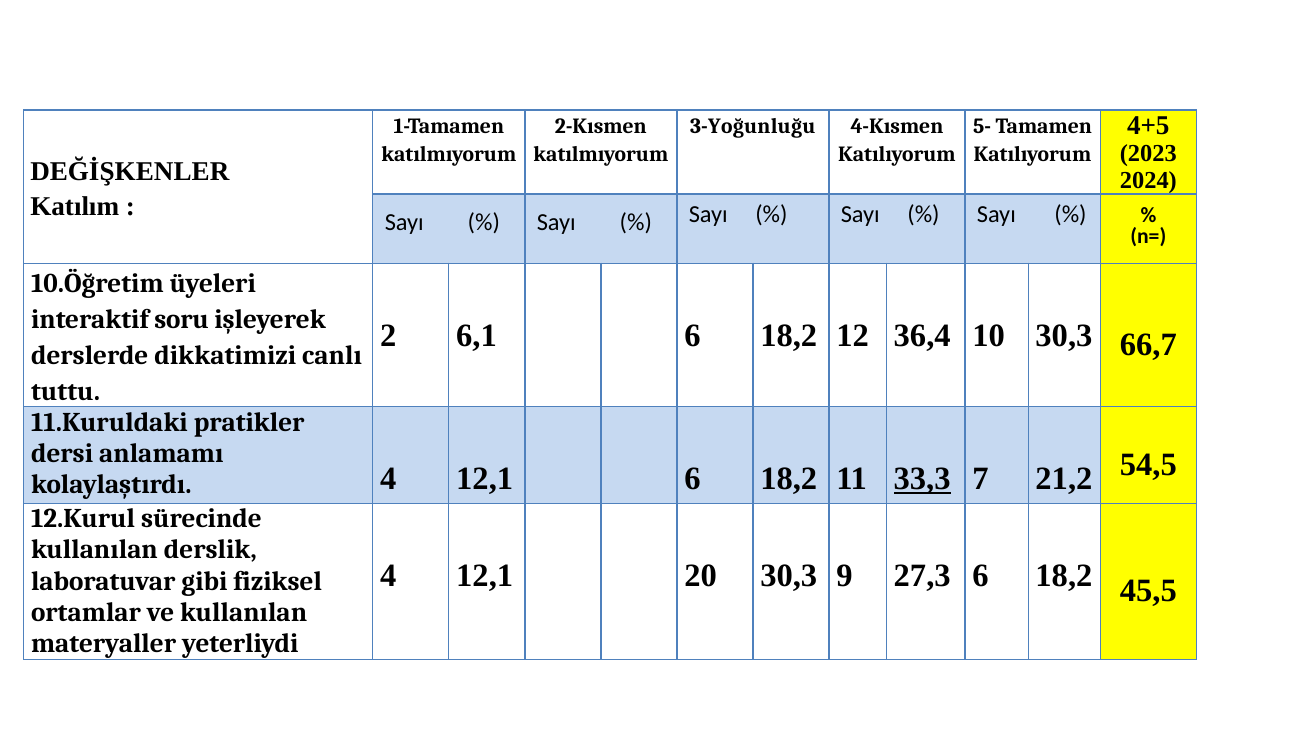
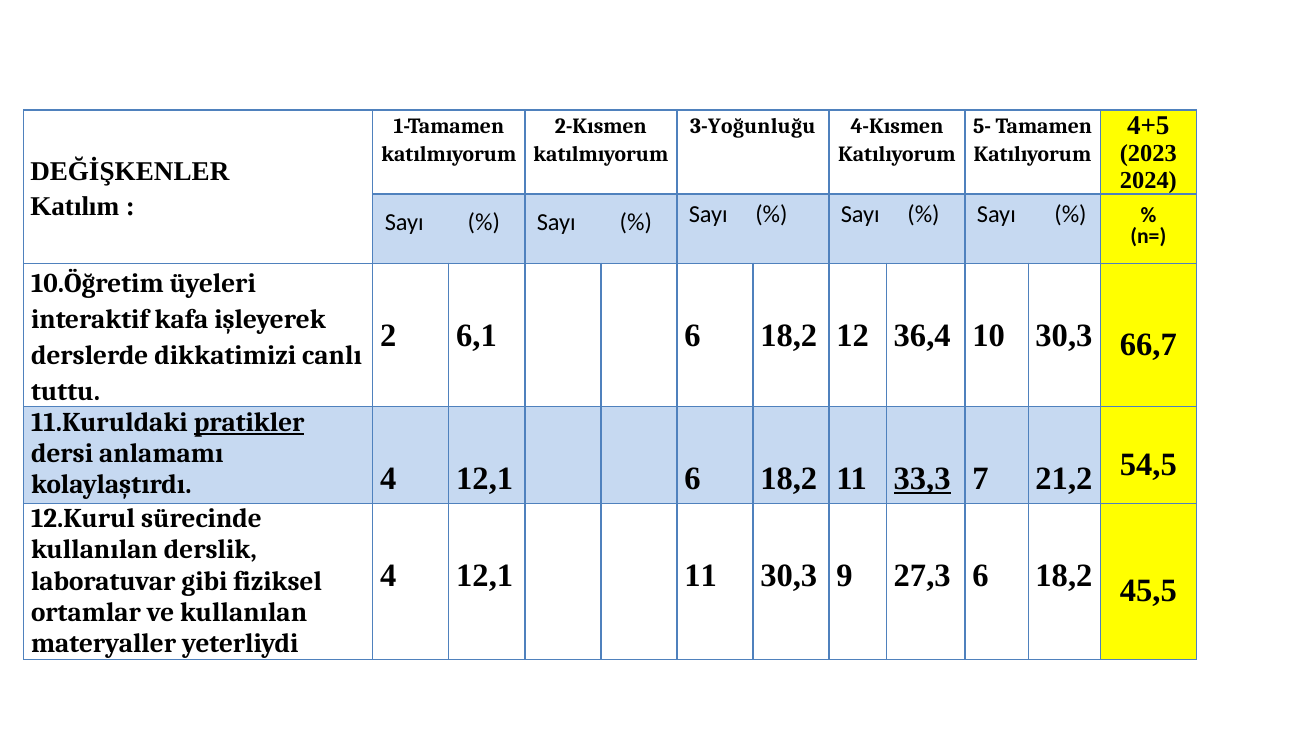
soru: soru -> kafa
pratikler underline: none -> present
12,1 20: 20 -> 11
